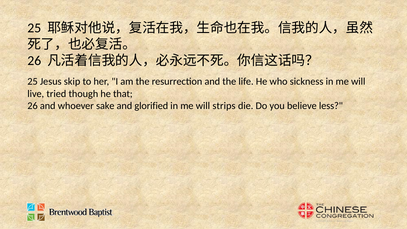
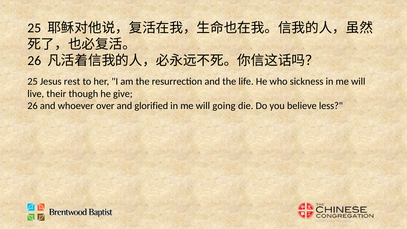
skip: skip -> rest
tried: tried -> their
that: that -> give
sake: sake -> over
strips: strips -> going
